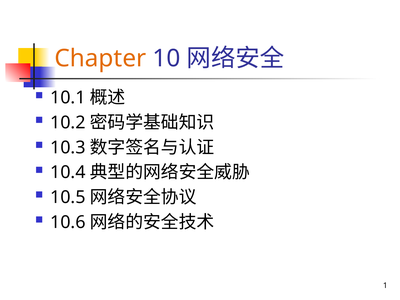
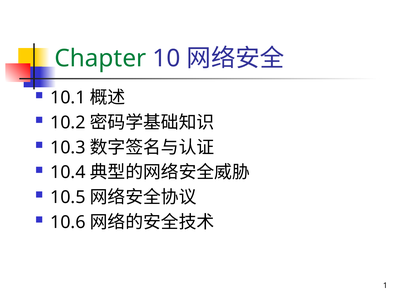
Chapter colour: orange -> green
